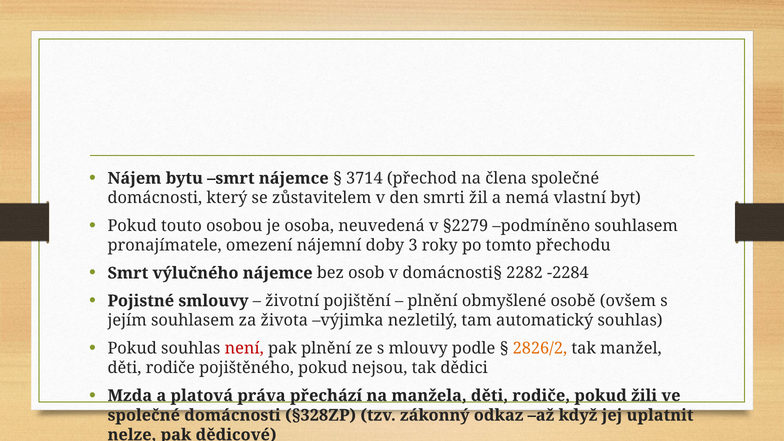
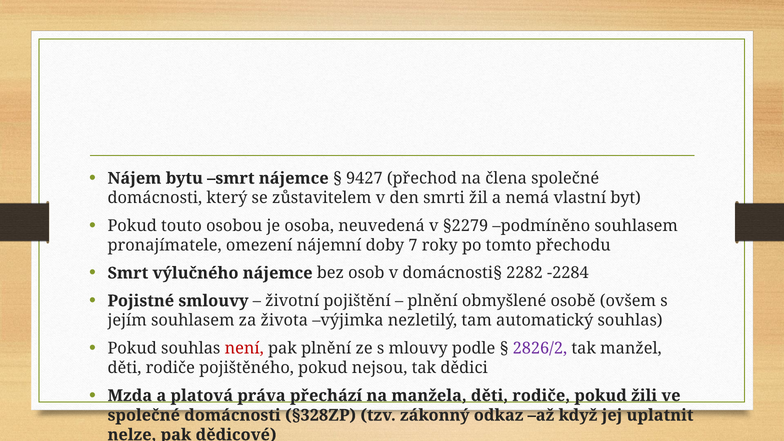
3714: 3714 -> 9427
3: 3 -> 7
2826/2 colour: orange -> purple
